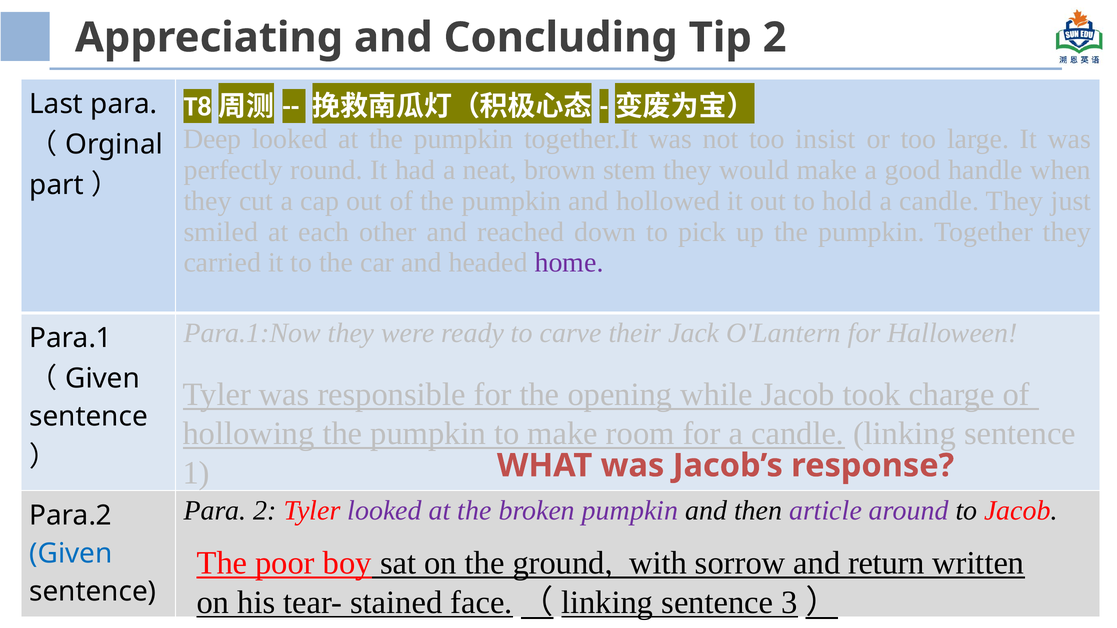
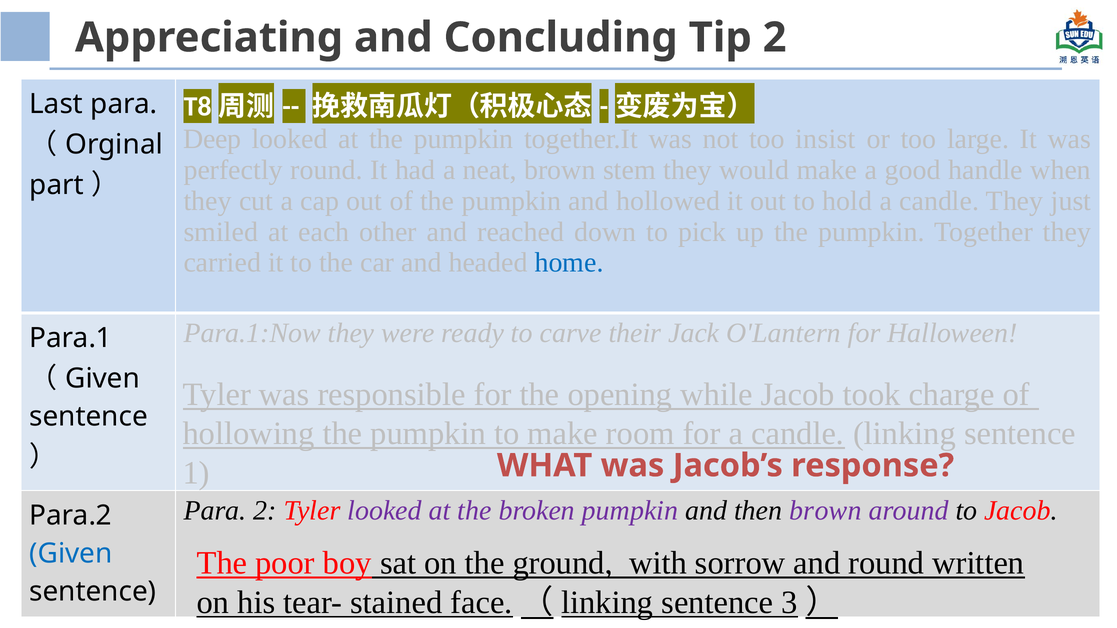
home colour: purple -> blue
then article: article -> brown
and return: return -> round
